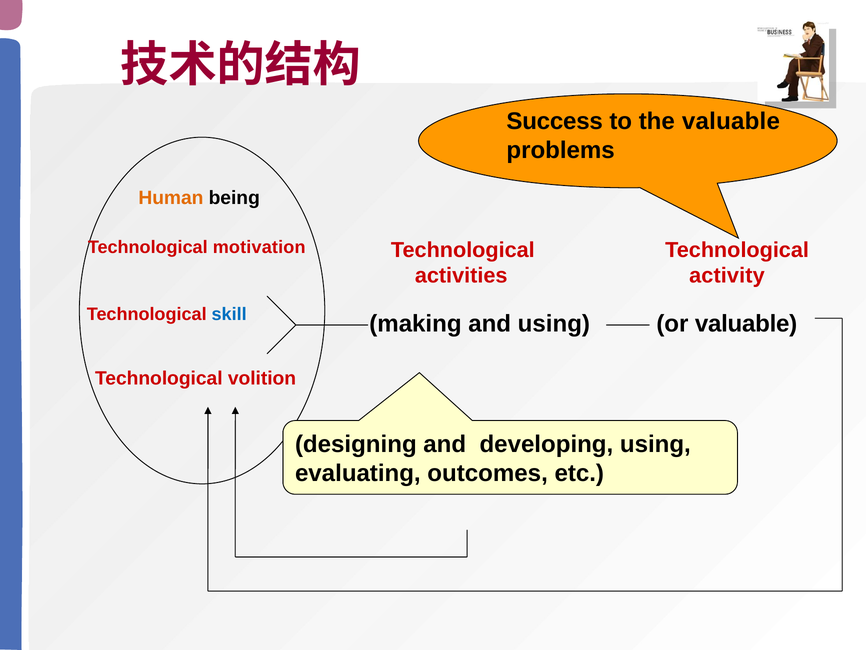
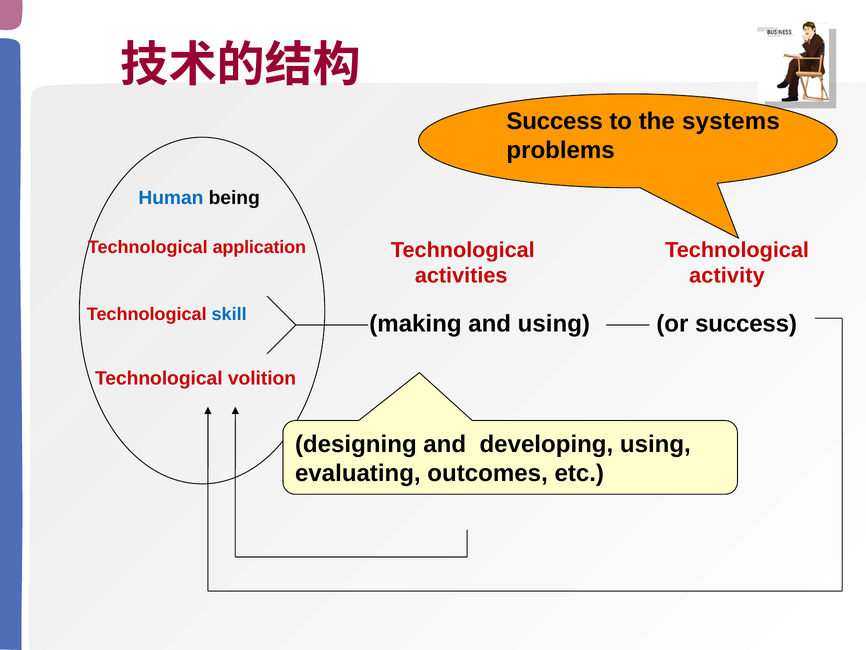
the valuable: valuable -> systems
Human colour: orange -> blue
motivation: motivation -> application
or valuable: valuable -> success
